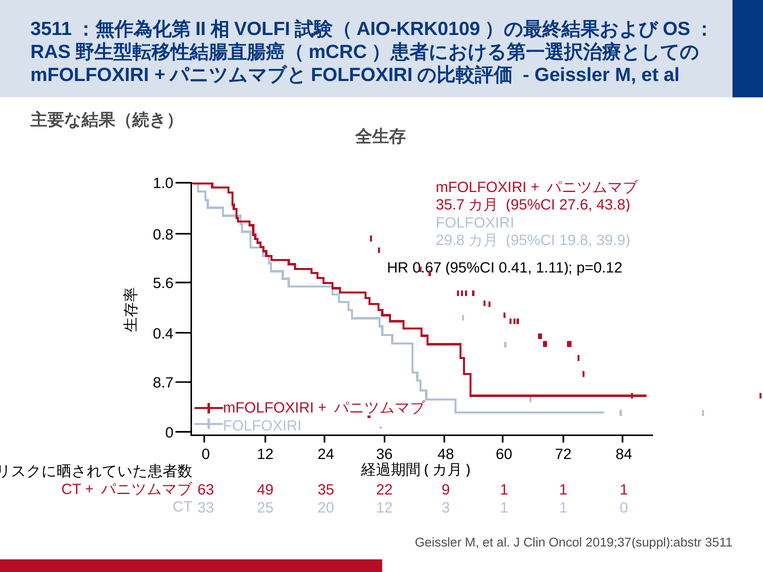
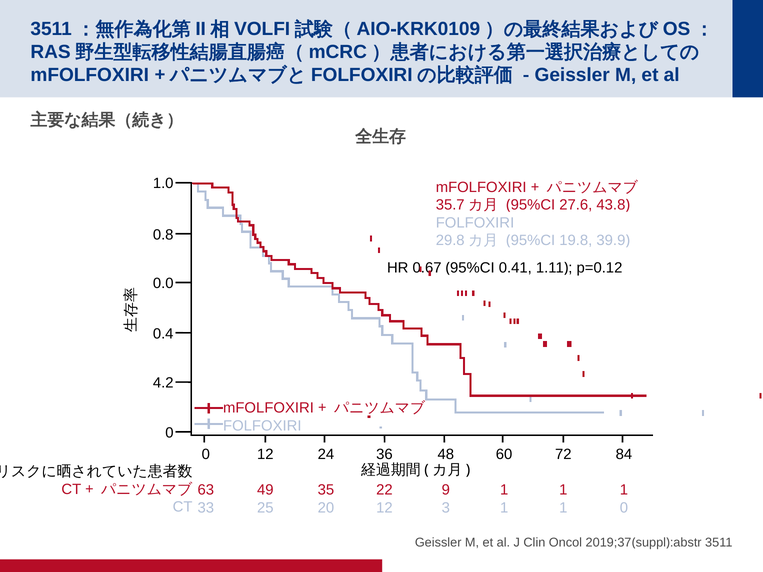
5.6: 5.6 -> 0.0
8.7: 8.7 -> 4.2
